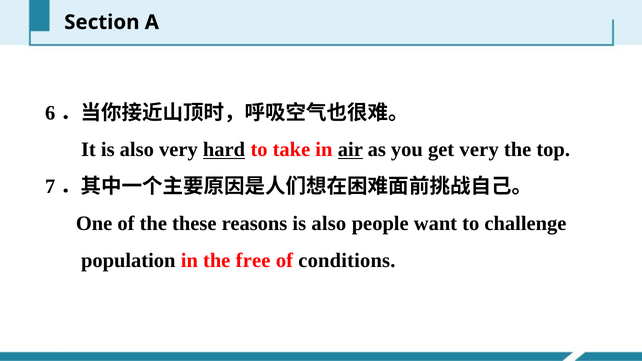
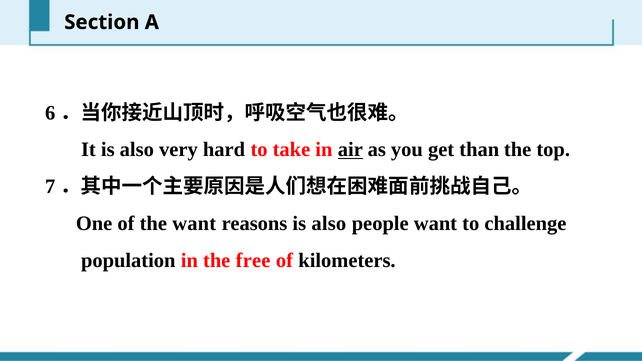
hard underline: present -> none
get very: very -> than
the these: these -> want
conditions: conditions -> kilometers
